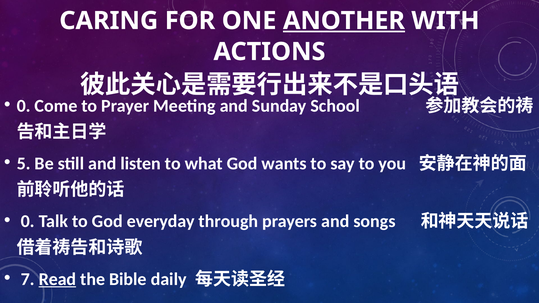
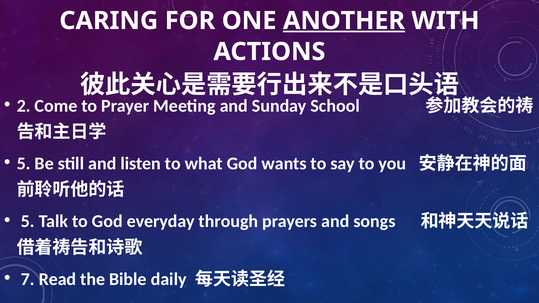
0 at (24, 106): 0 -> 2
0 at (28, 221): 0 -> 5
Read underline: present -> none
